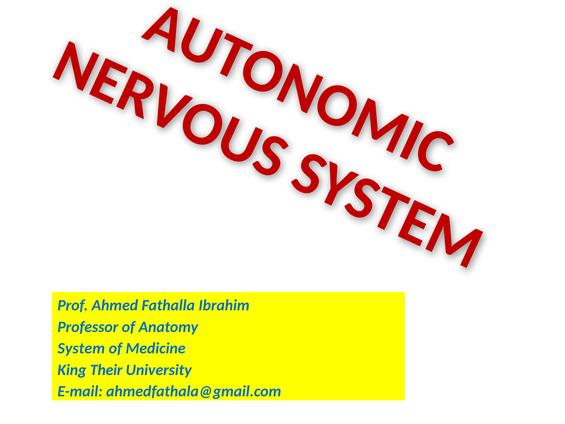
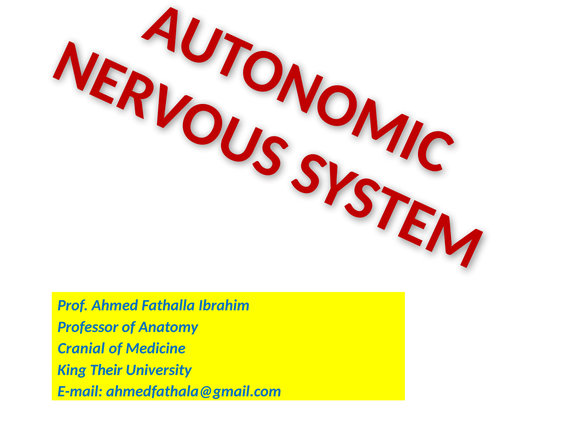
System: System -> Cranial
